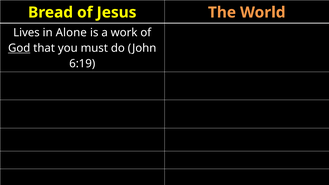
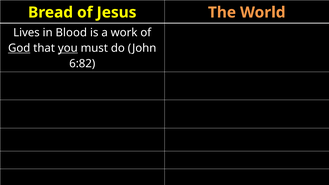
Alone: Alone -> Blood
you underline: none -> present
6:19: 6:19 -> 6:82
